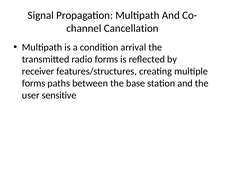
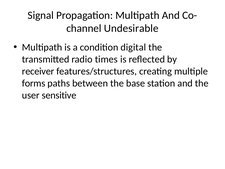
Cancellation: Cancellation -> Undesirable
arrival: arrival -> digital
radio forms: forms -> times
